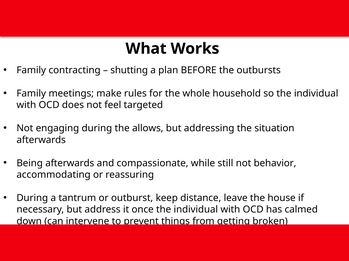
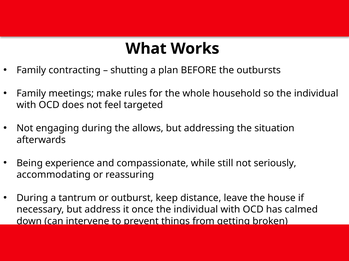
Being afterwards: afterwards -> experience
behavior: behavior -> seriously
